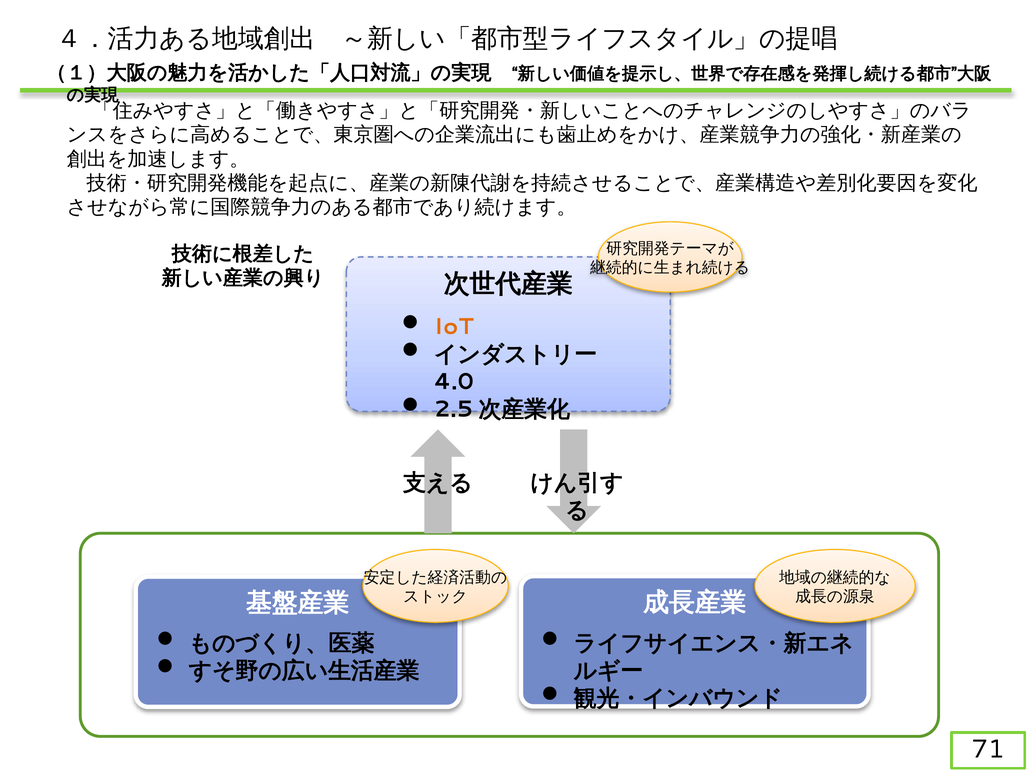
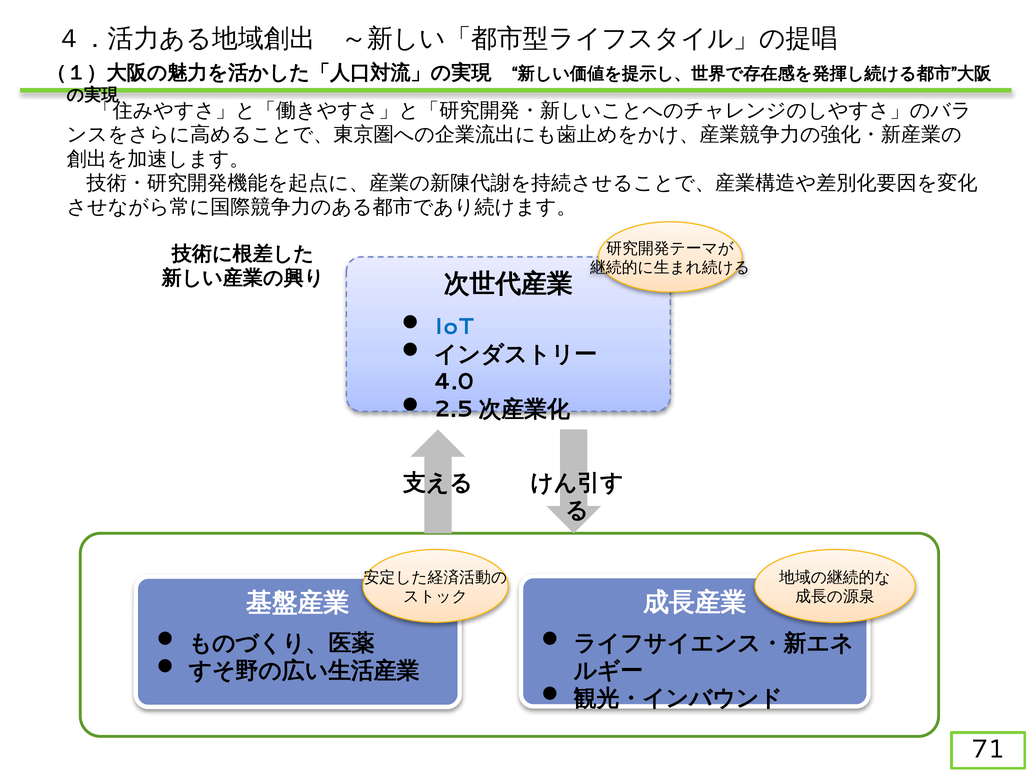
IoT colour: orange -> blue
